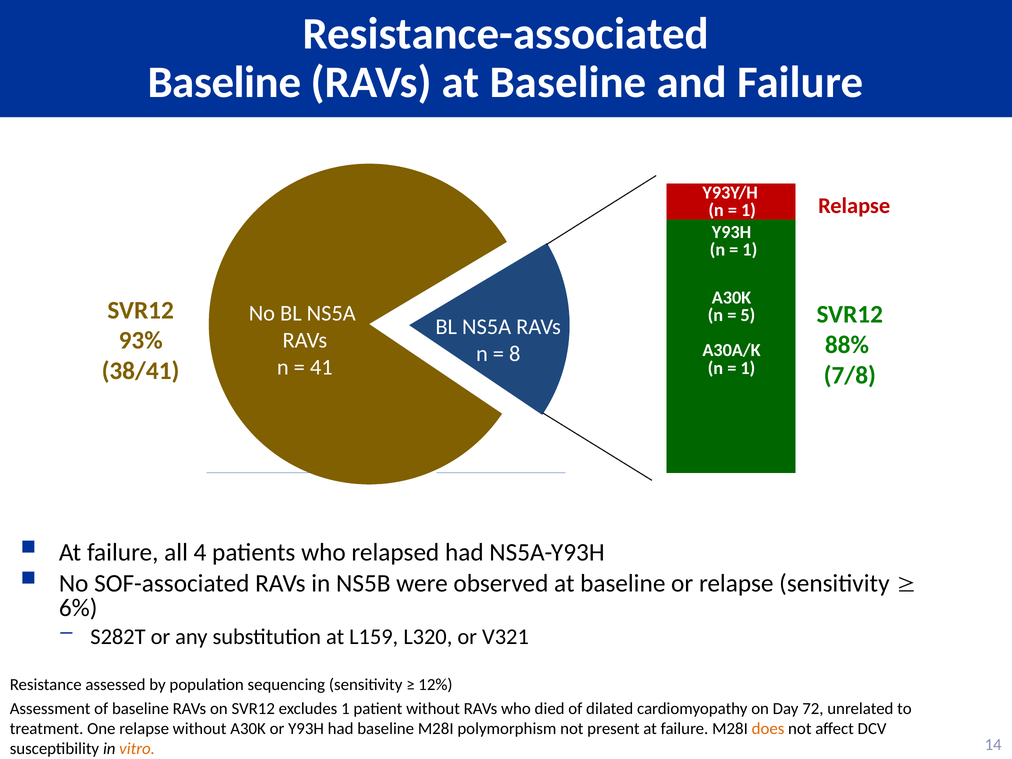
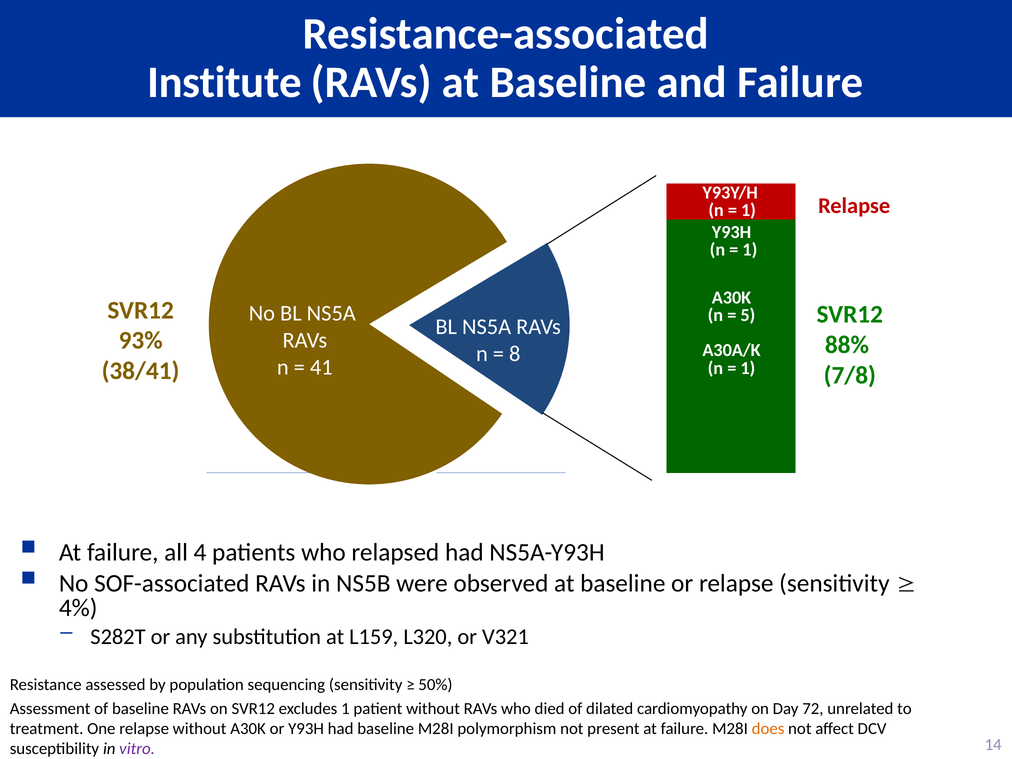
Baseline at (224, 83): Baseline -> Institute
6%: 6% -> 4%
12%: 12% -> 50%
vitro colour: orange -> purple
